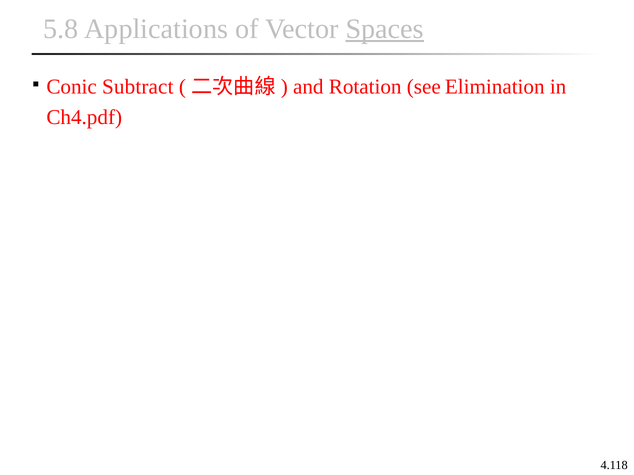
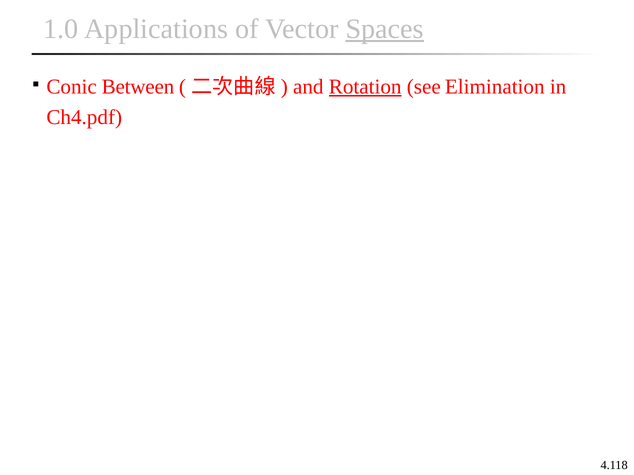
5.8: 5.8 -> 1.0
Subtract: Subtract -> Between
Rotation underline: none -> present
